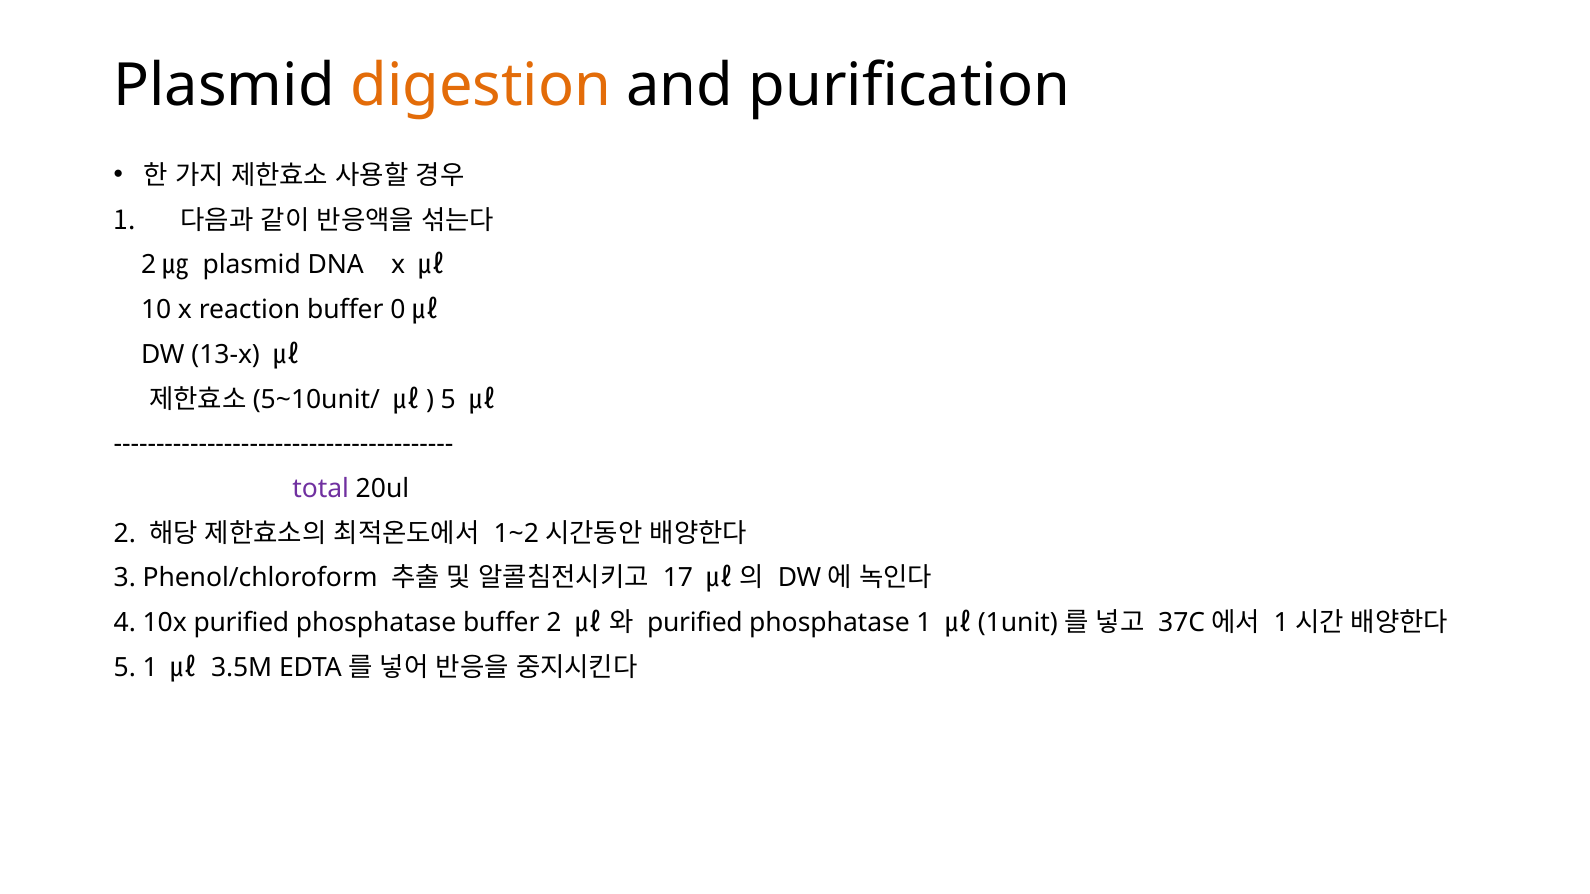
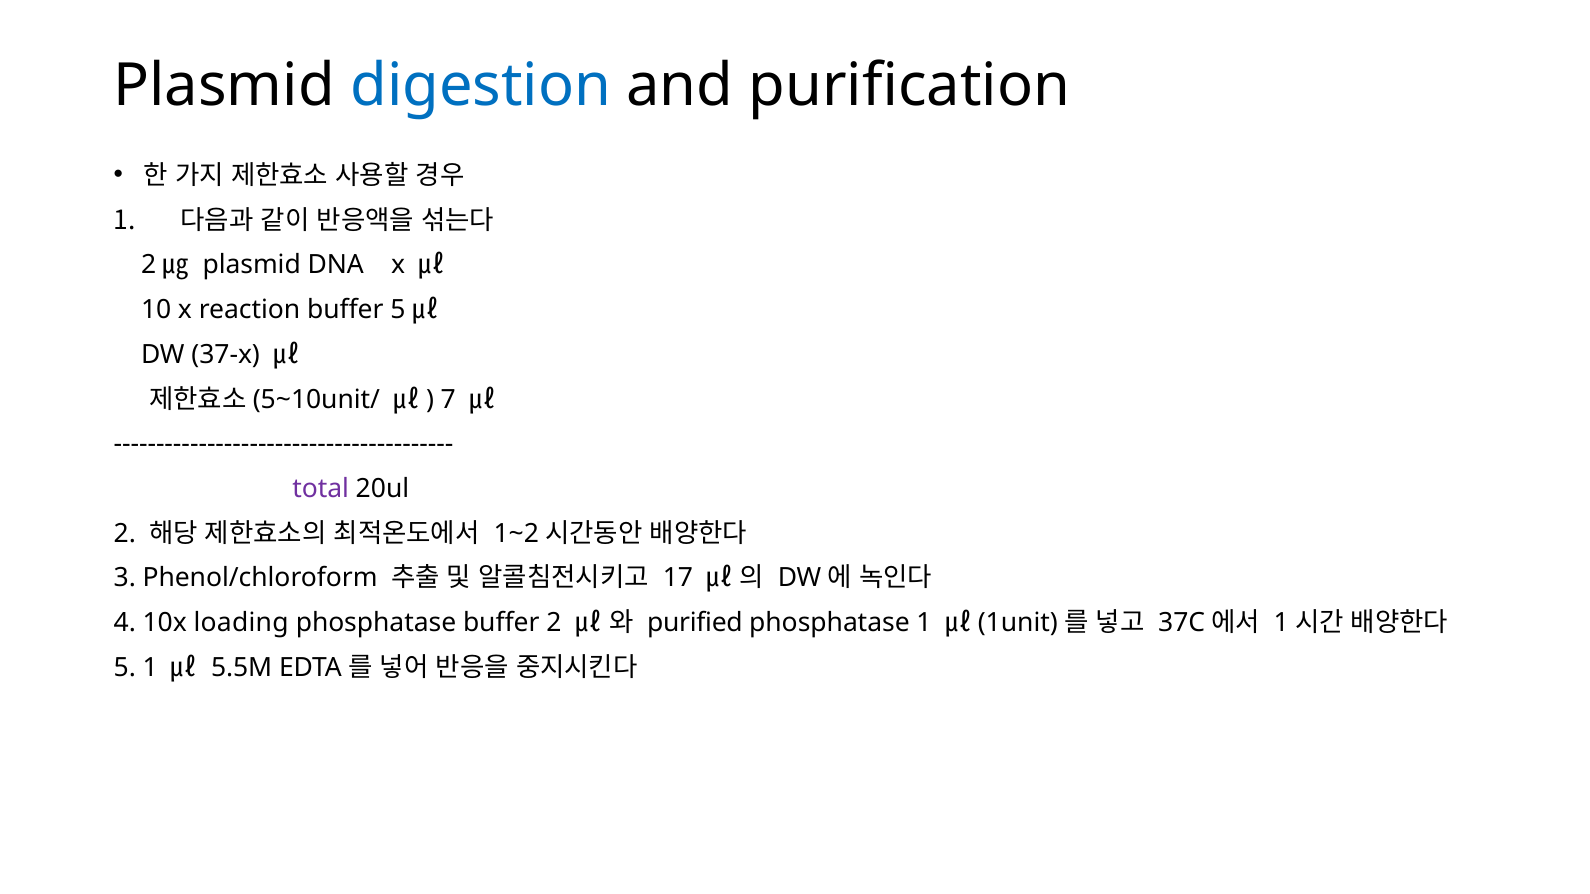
digestion colour: orange -> blue
buffer 0: 0 -> 5
13-x: 13-x -> 37-x
5 at (448, 399): 5 -> 7
10x purified: purified -> loading
3.5M: 3.5M -> 5.5M
